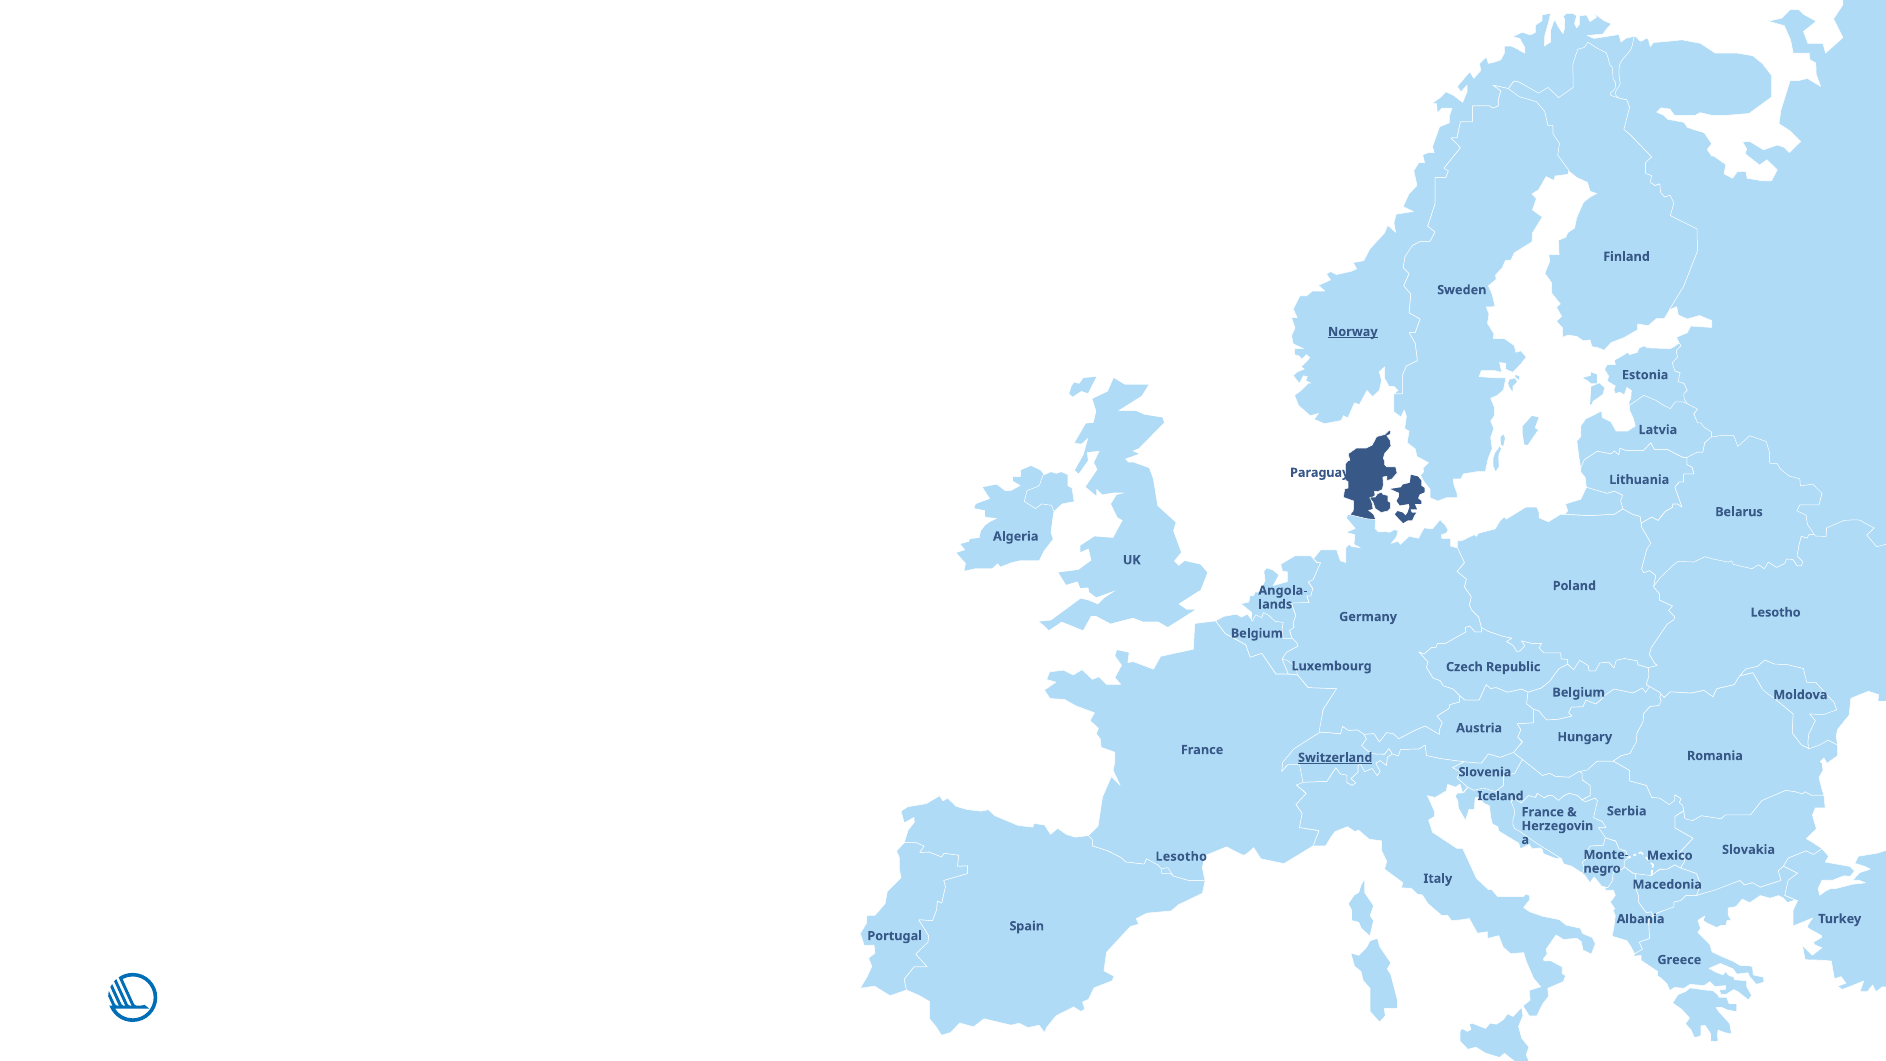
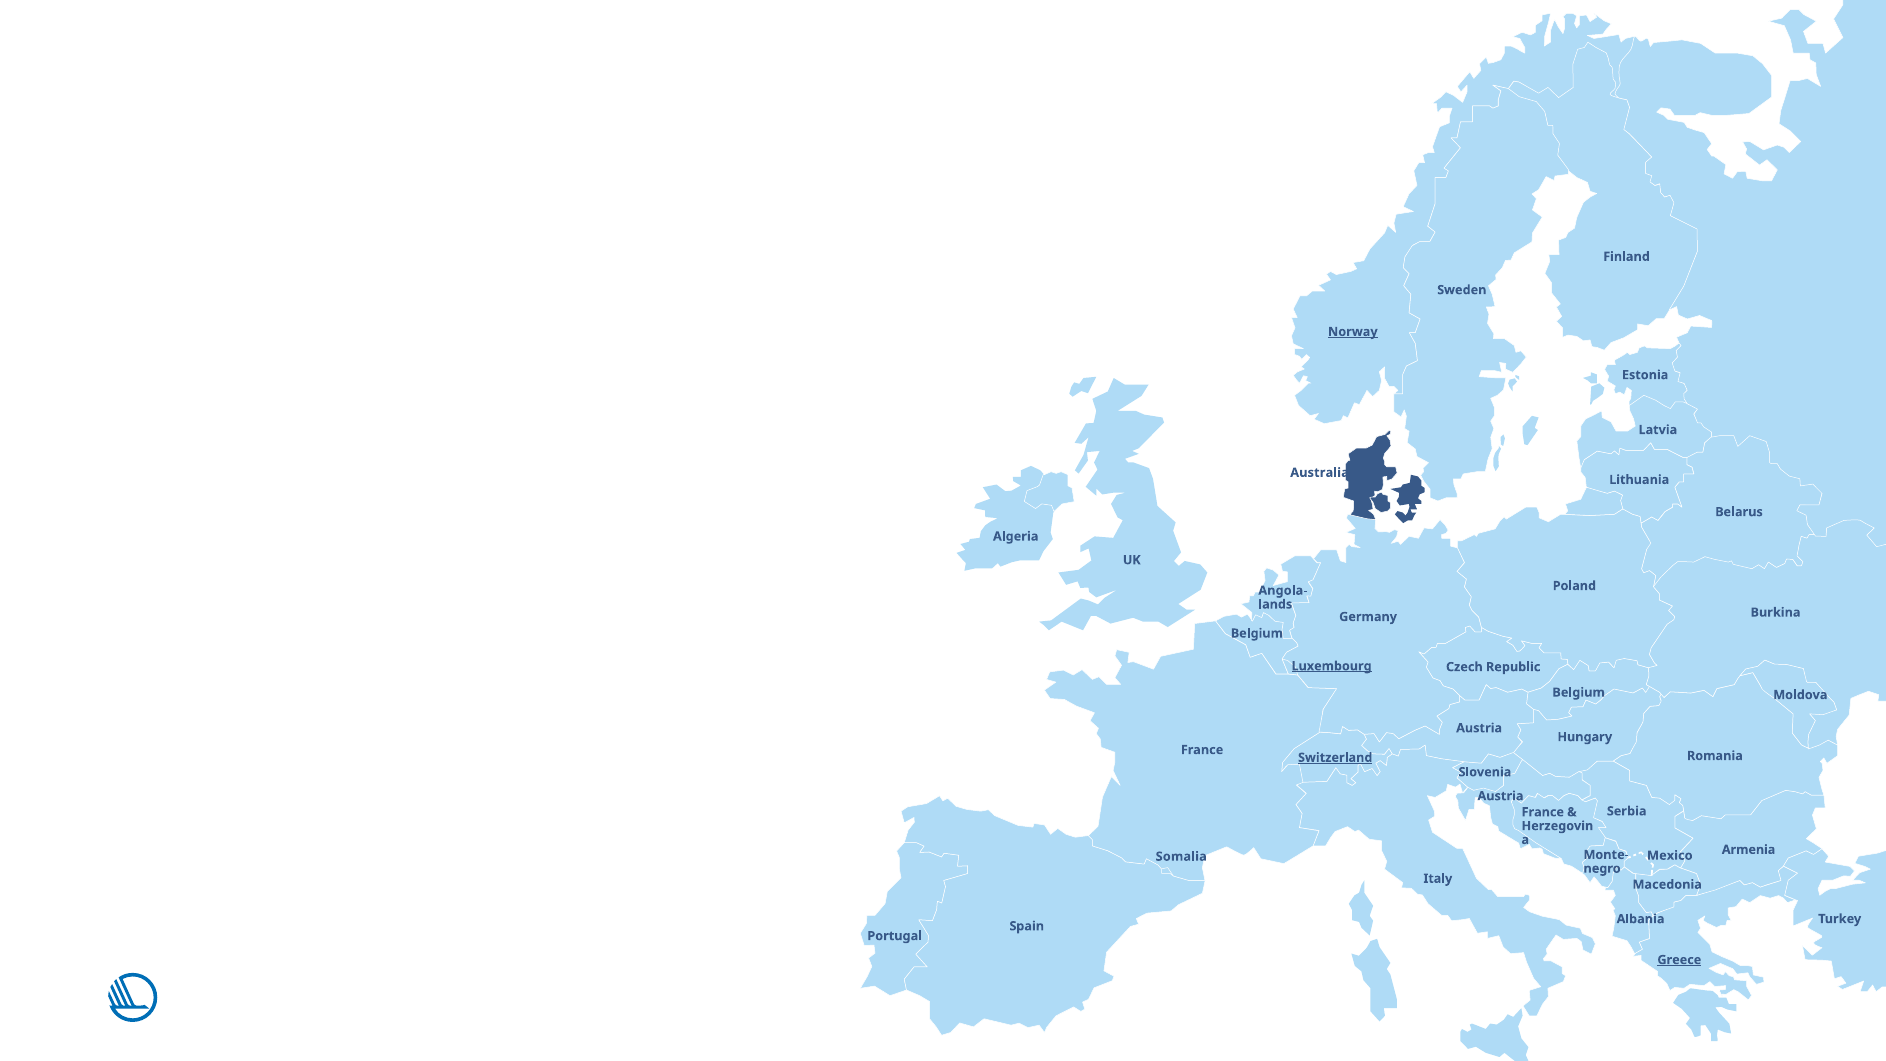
Paraguay: Paraguay -> Australia
Lesotho at (1776, 612): Lesotho -> Burkina
Luxembourg underline: none -> present
Iceland at (1501, 796): Iceland -> Austria
Slovakia: Slovakia -> Armenia
Lesotho at (1181, 856): Lesotho -> Somalia
Greece underline: none -> present
